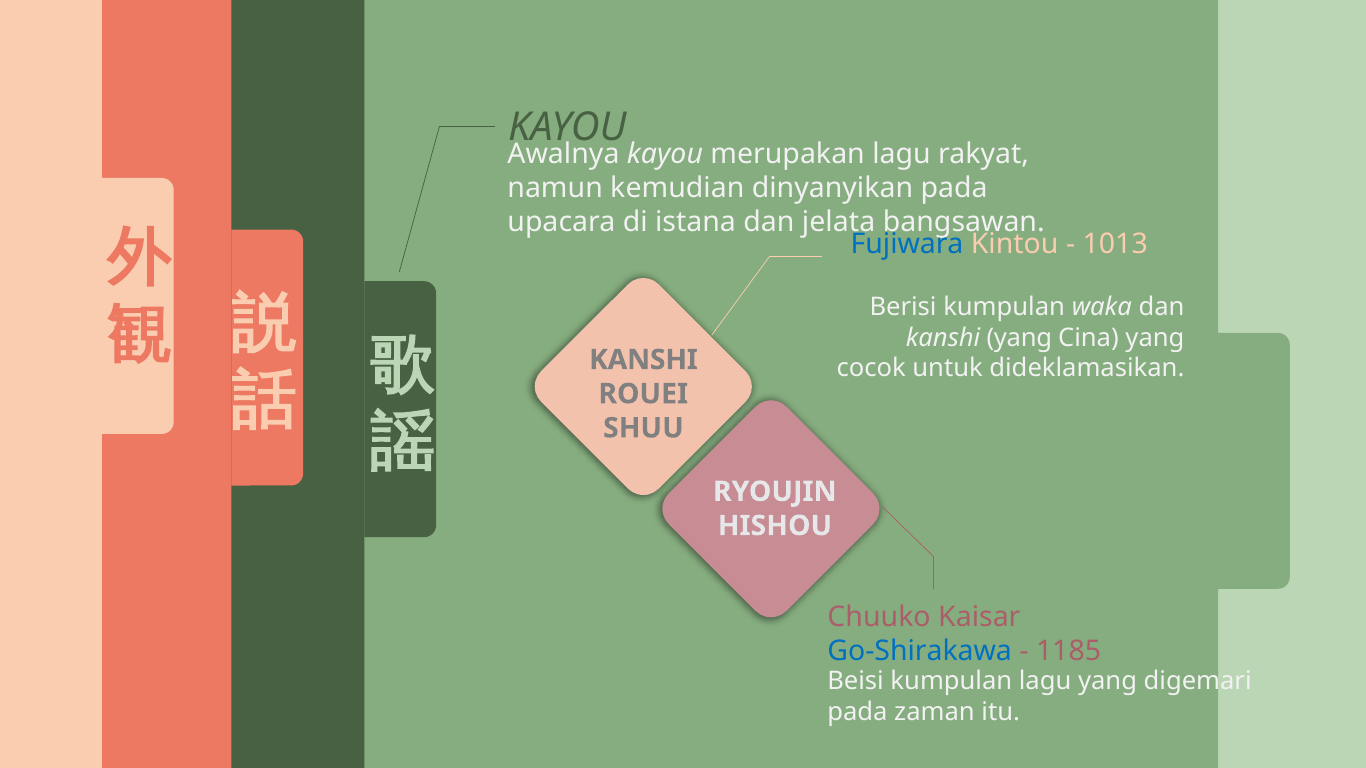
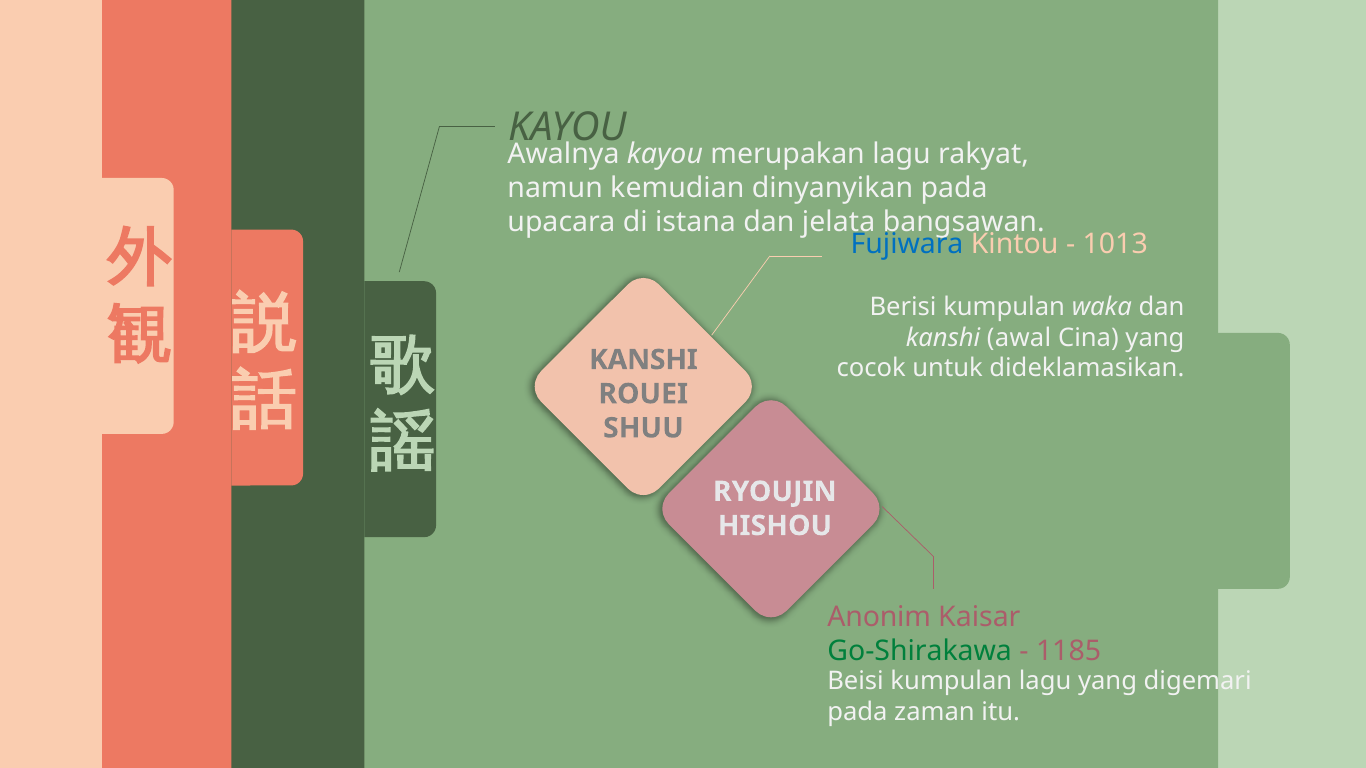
kanshi yang: yang -> awal
Chuuko: Chuuko -> Anonim
Go-Shirakawa colour: blue -> green
